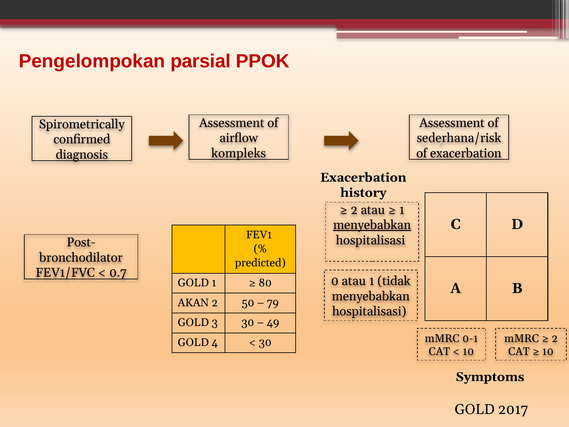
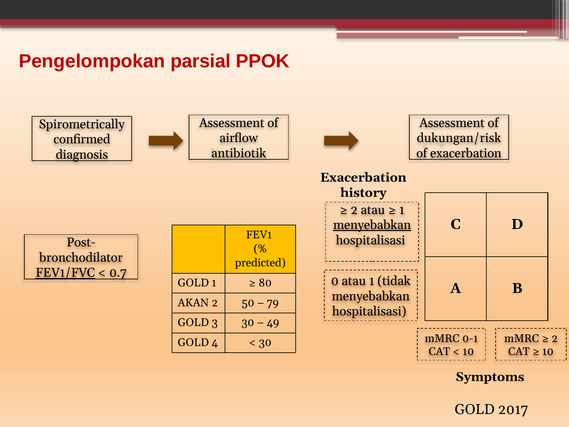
sederhana/risk: sederhana/risk -> dukungan/risk
kompleks: kompleks -> antibiotik
FEV1/FVC underline: none -> present
